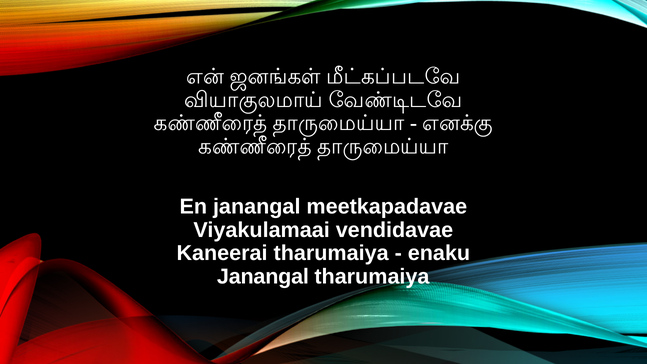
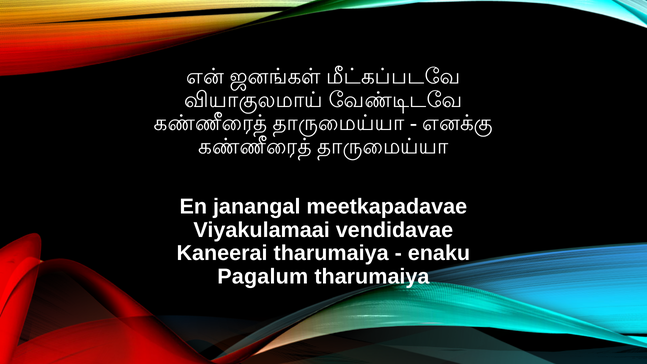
Janangal at (263, 277): Janangal -> Pagalum
